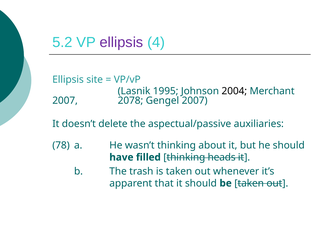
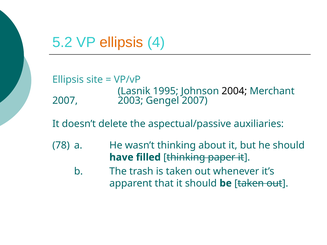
ellipsis at (121, 42) colour: purple -> orange
2078: 2078 -> 2003
heads: heads -> paper
